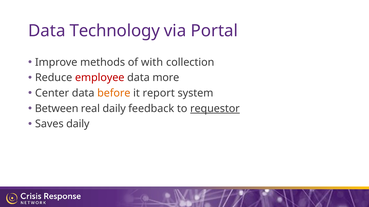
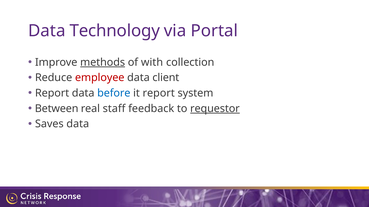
methods underline: none -> present
more: more -> client
Center at (52, 93): Center -> Report
before colour: orange -> blue
real daily: daily -> staff
Saves daily: daily -> data
